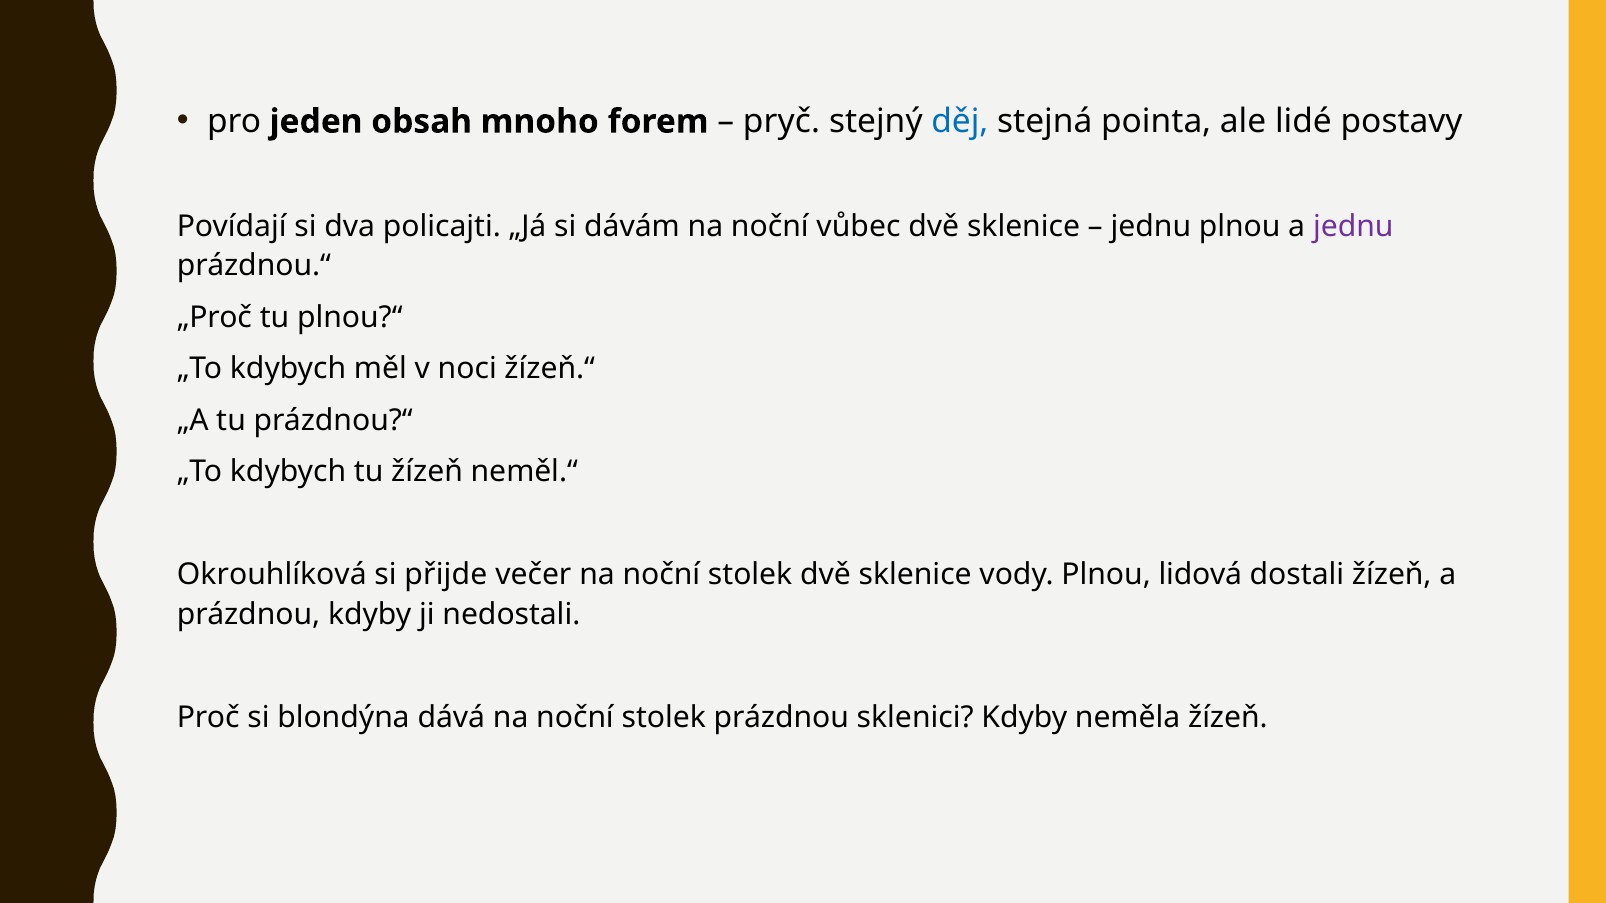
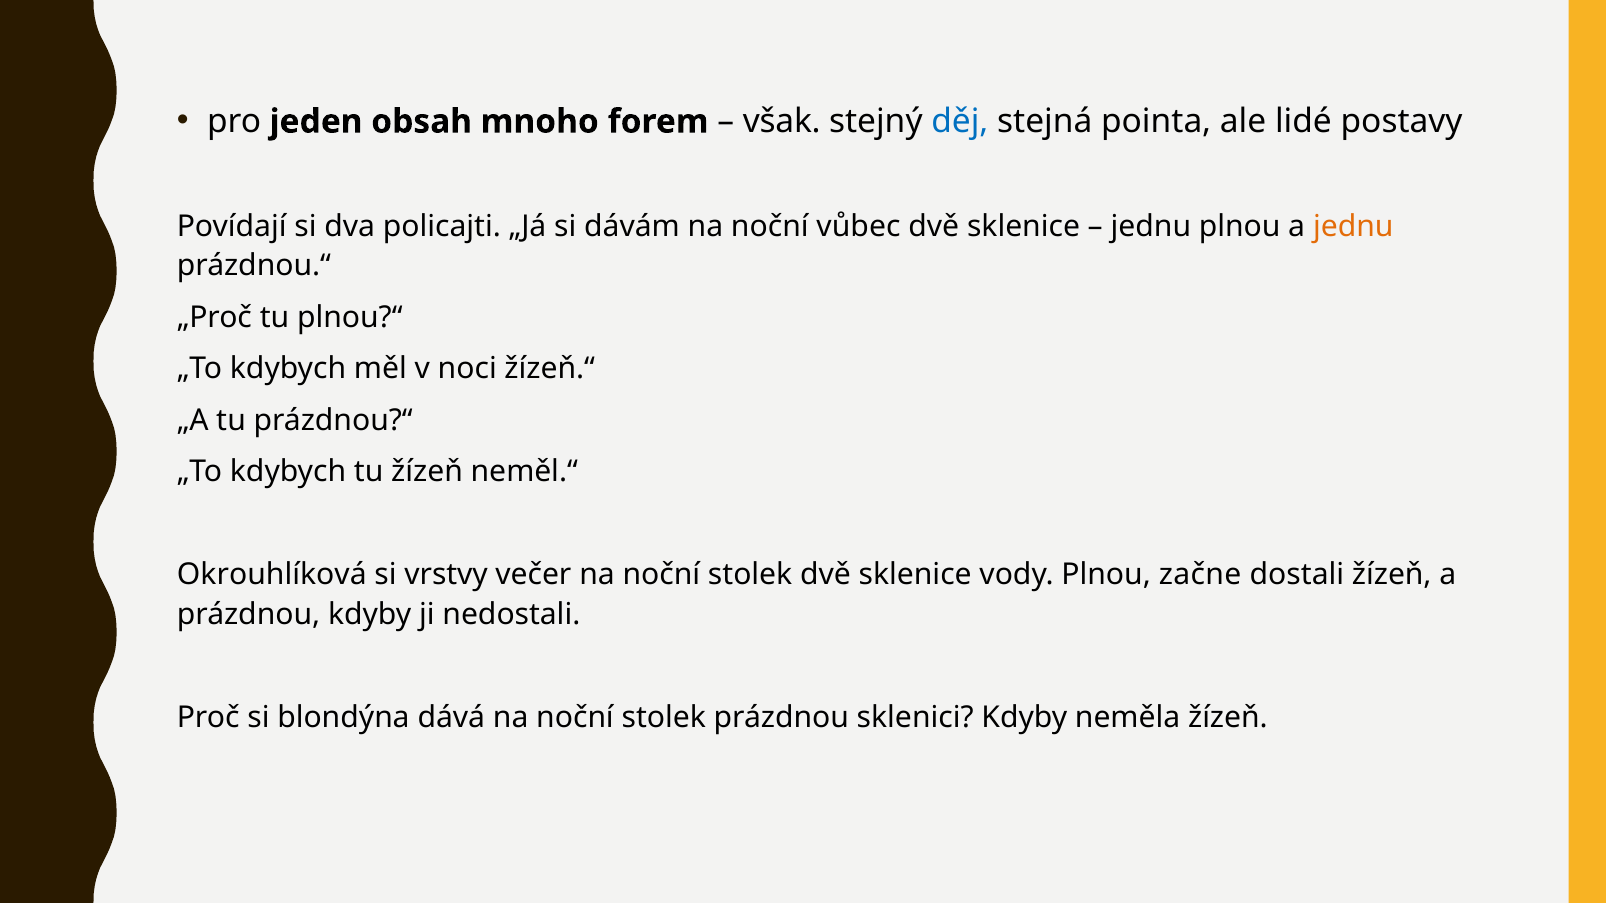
pryč: pryč -> však
jednu at (1353, 226) colour: purple -> orange
přijde: přijde -> vrstvy
lidová: lidová -> začne
